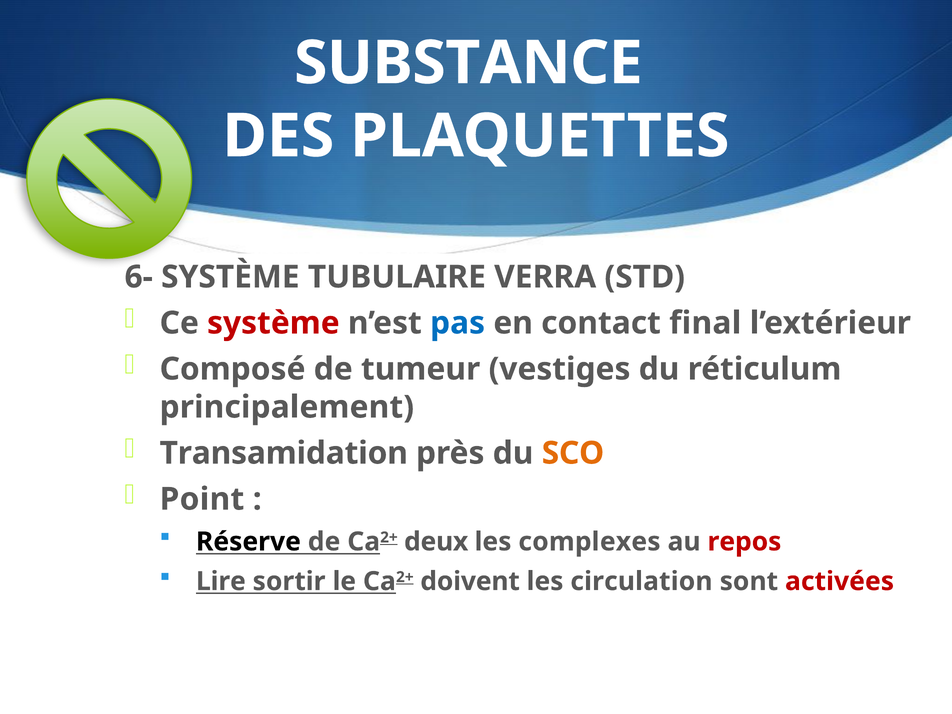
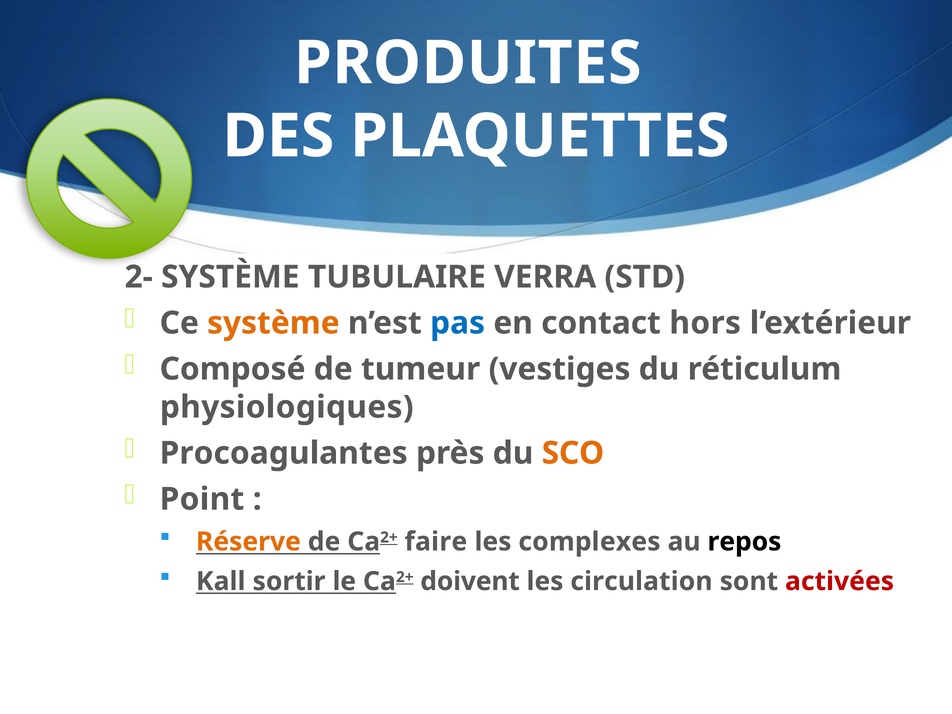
SUBSTANCE: SUBSTANCE -> PRODUITES
6-: 6- -> 2-
système at (273, 323) colour: red -> orange
final: final -> hors
principalement: principalement -> physiologiques
Transamidation: Transamidation -> Procoagulantes
Réserve colour: black -> orange
deux: deux -> faire
repos colour: red -> black
Lire: Lire -> Kall
